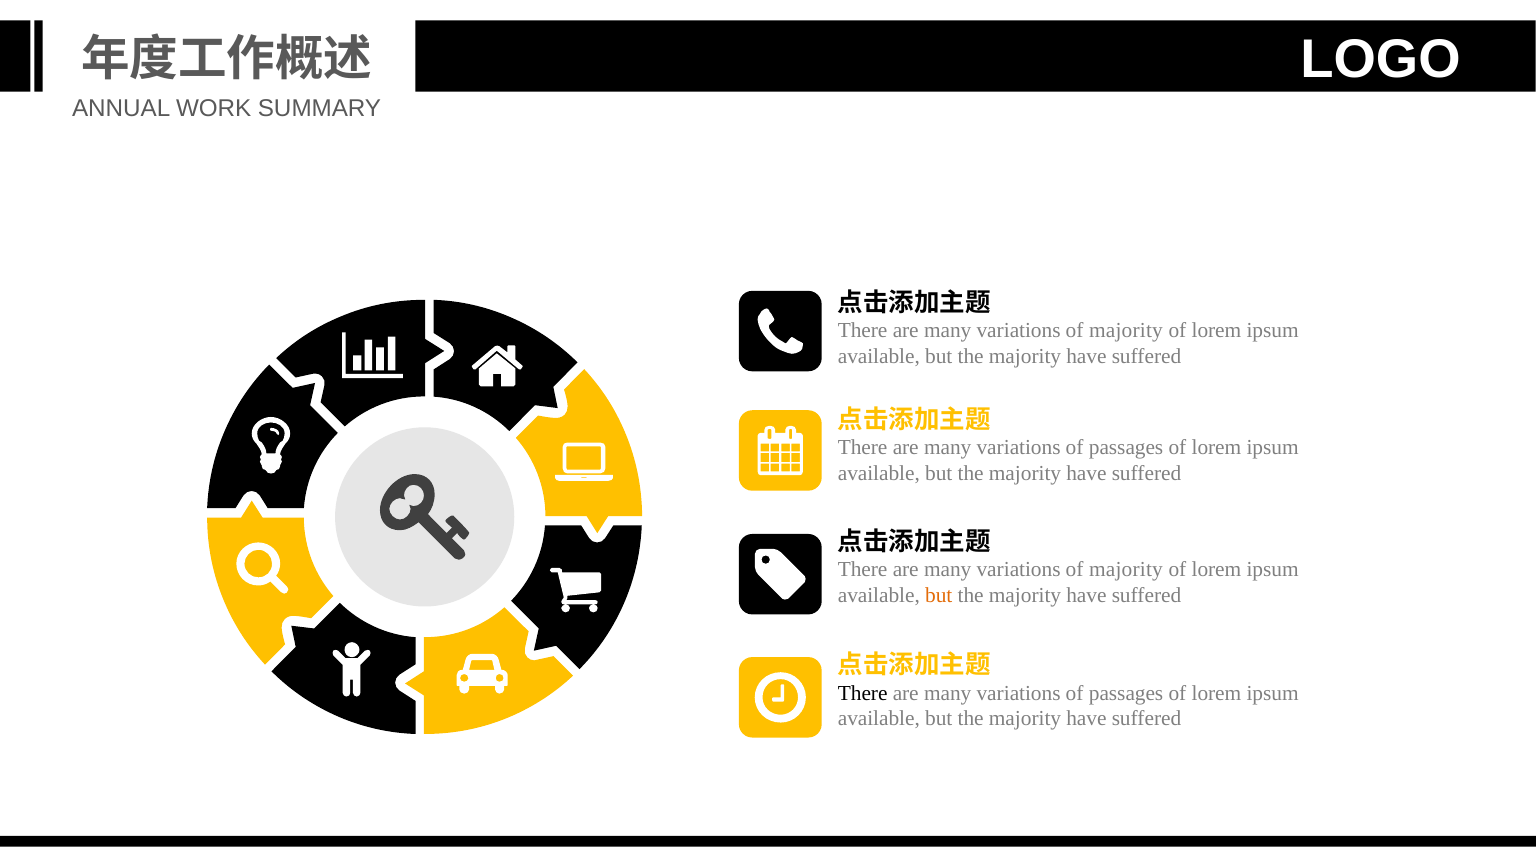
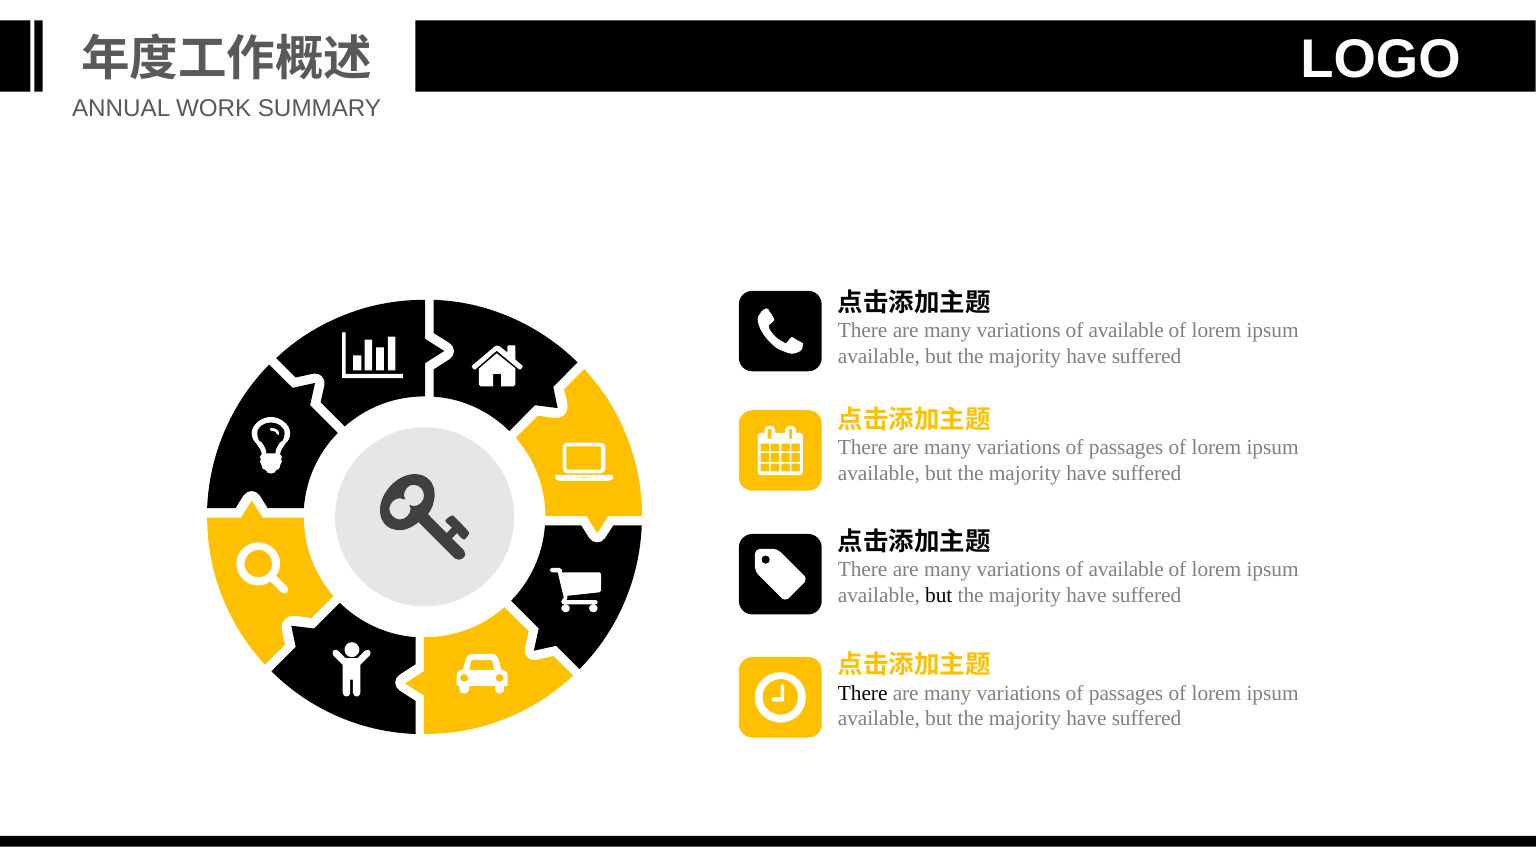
majority at (1126, 331): majority -> available
majority at (1126, 569): majority -> available
but at (939, 595) colour: orange -> black
